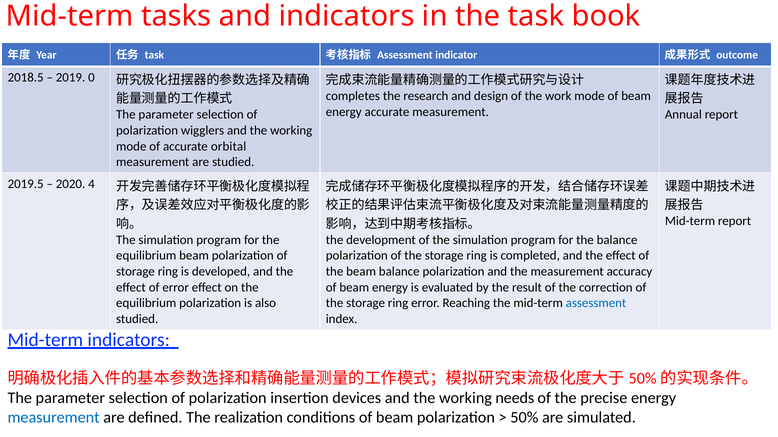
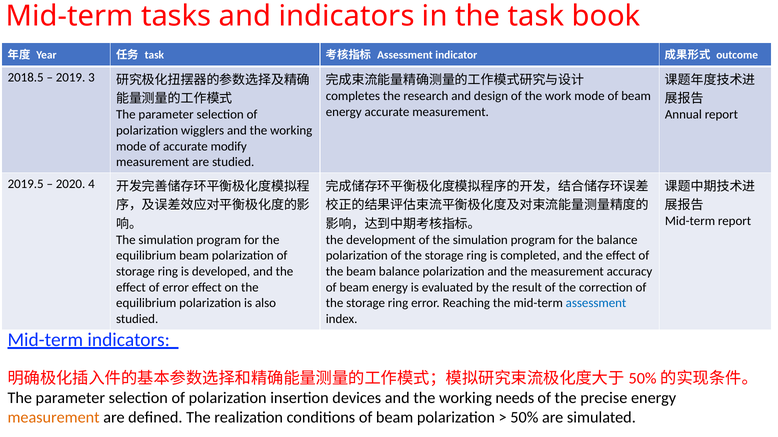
0: 0 -> 3
orbital: orbital -> modify
measurement at (54, 418) colour: blue -> orange
